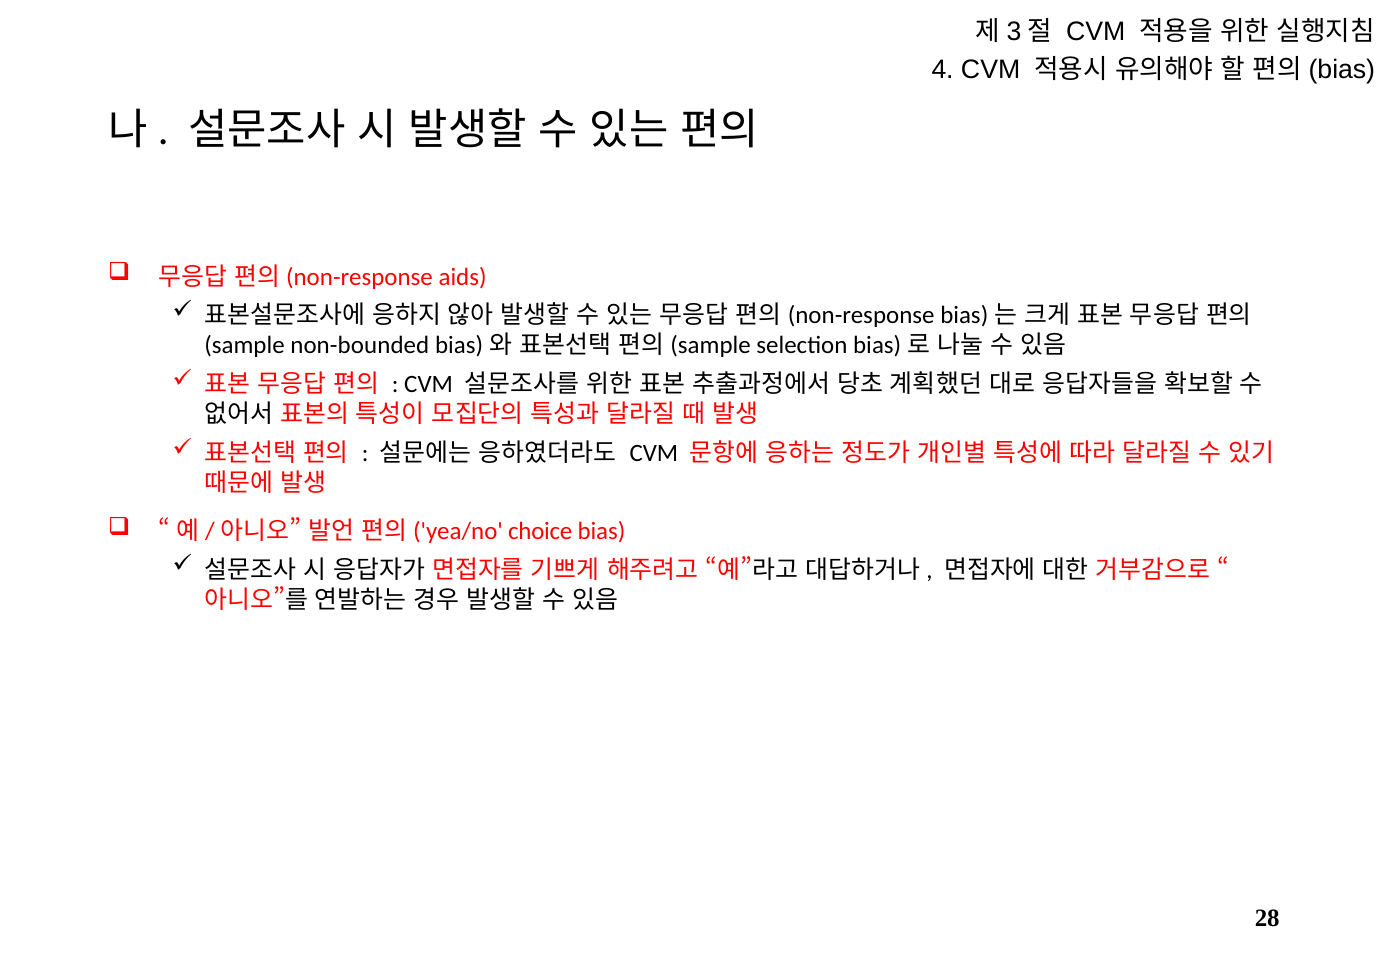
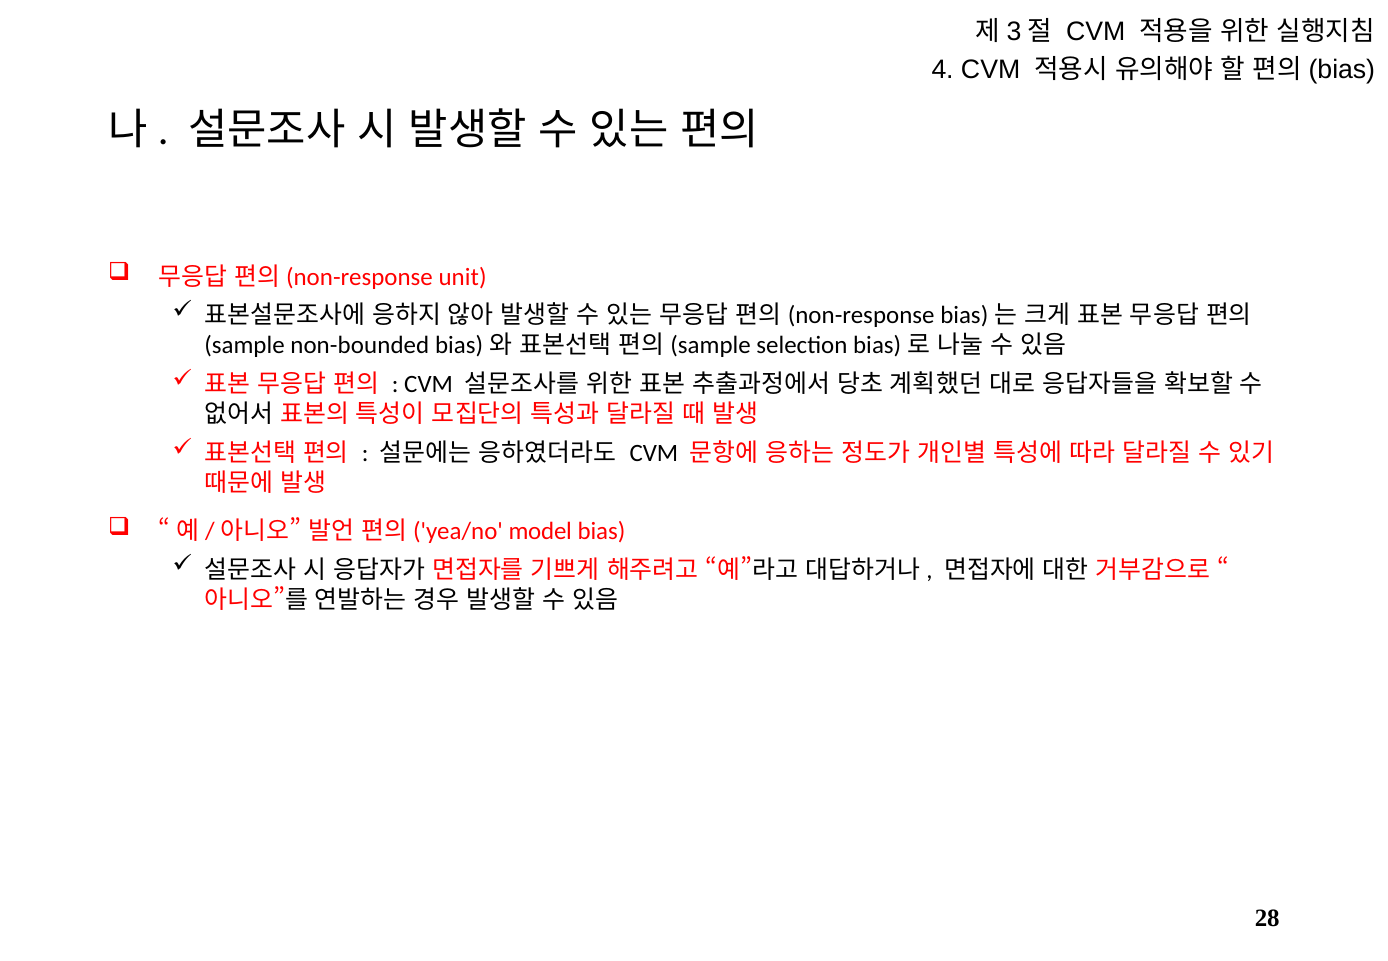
aids: aids -> unit
choice: choice -> model
